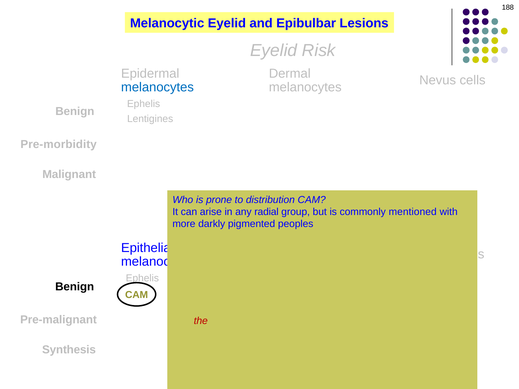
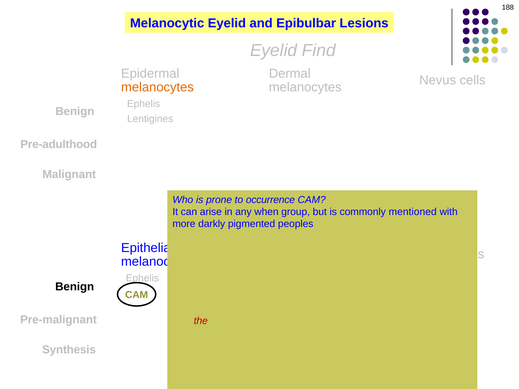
Risk: Risk -> Find
melanocytes at (157, 87) colour: blue -> orange
Pre-morbidity: Pre-morbidity -> Pre-adulthood
distribution: distribution -> occurrence
radial: radial -> when
